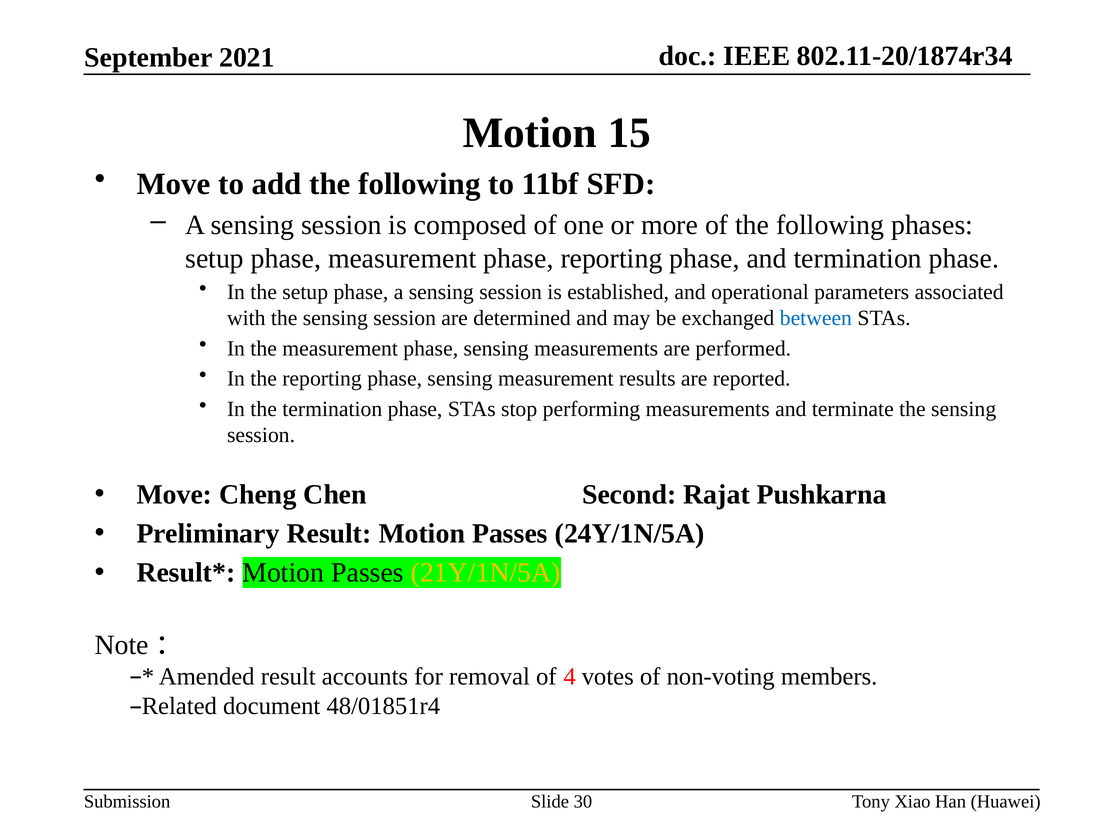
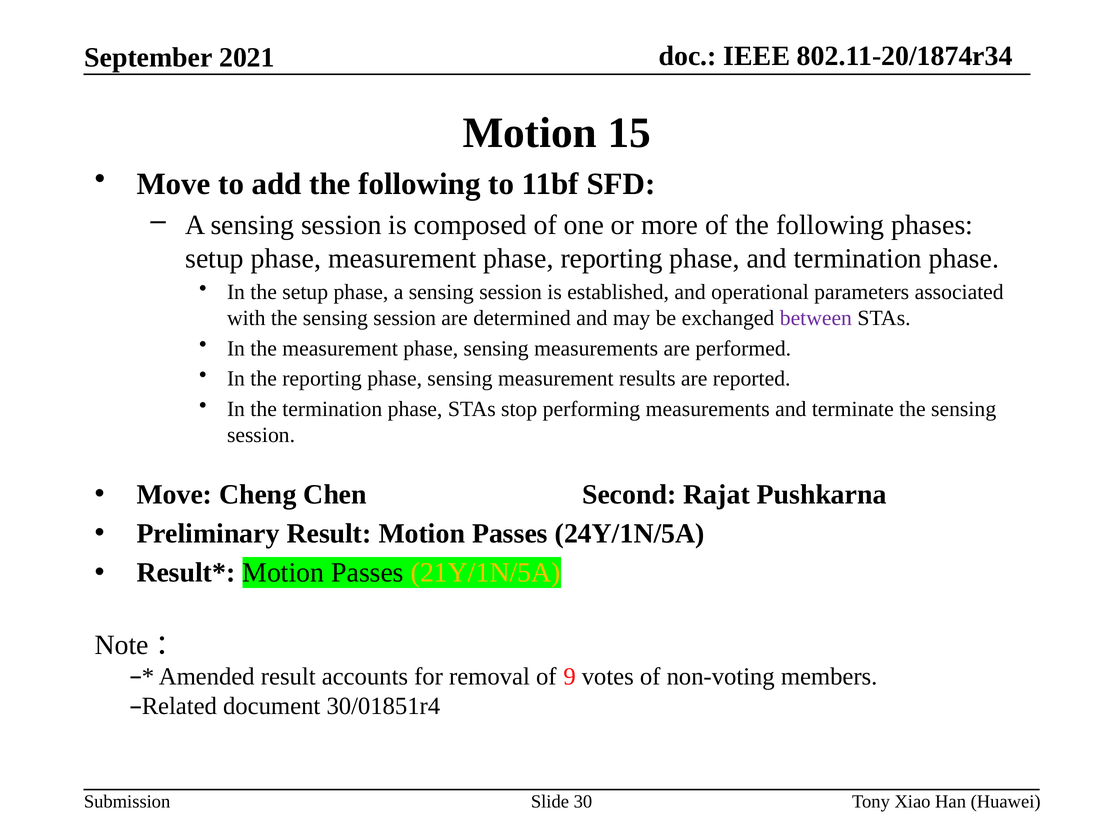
between colour: blue -> purple
4: 4 -> 9
48/01851r4: 48/01851r4 -> 30/01851r4
